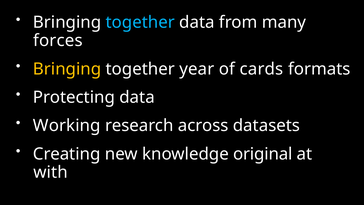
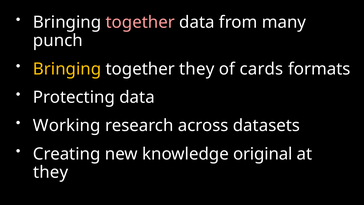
together at (140, 22) colour: light blue -> pink
forces: forces -> punch
together year: year -> they
with at (51, 172): with -> they
